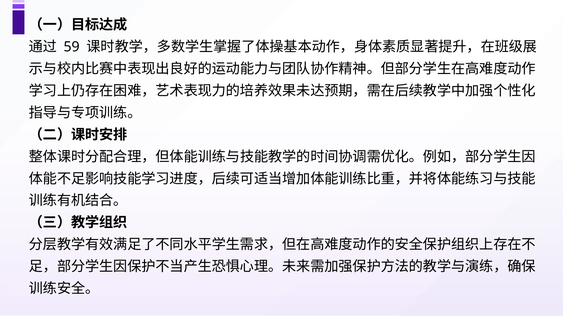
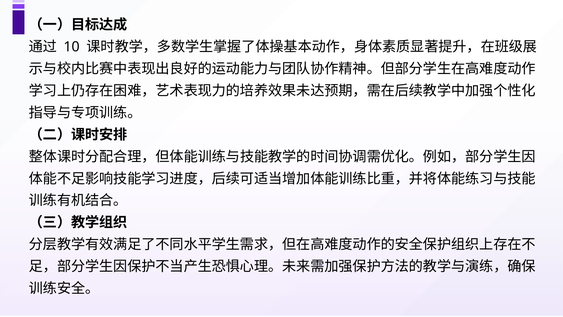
59: 59 -> 10
